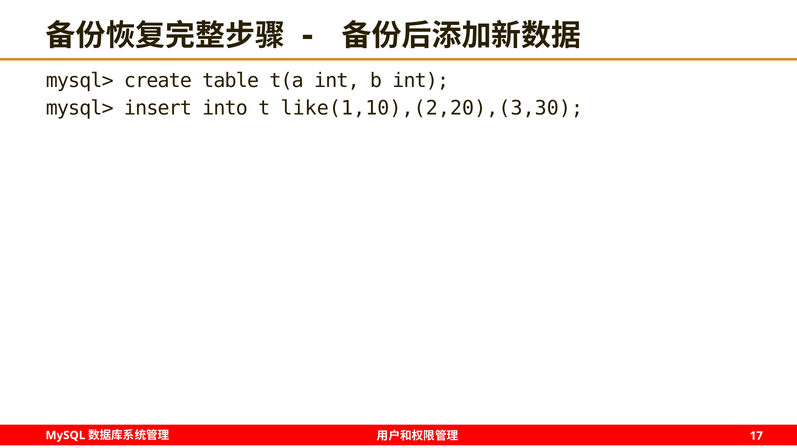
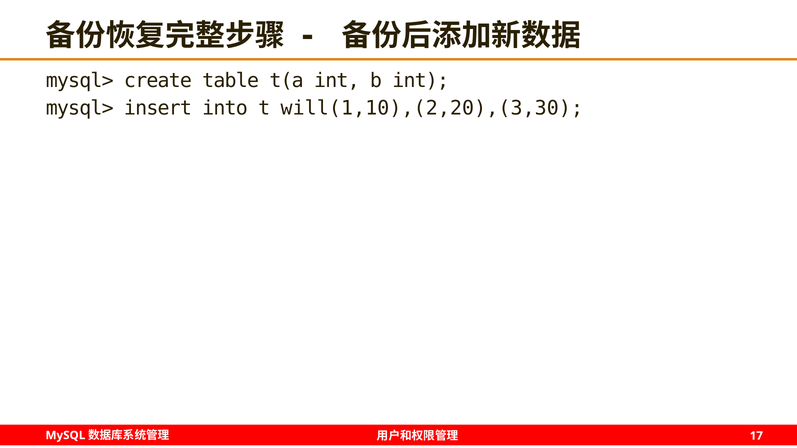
like(1,10),(2,20),(3,30: like(1,10),(2,20),(3,30 -> will(1,10),(2,20),(3,30
